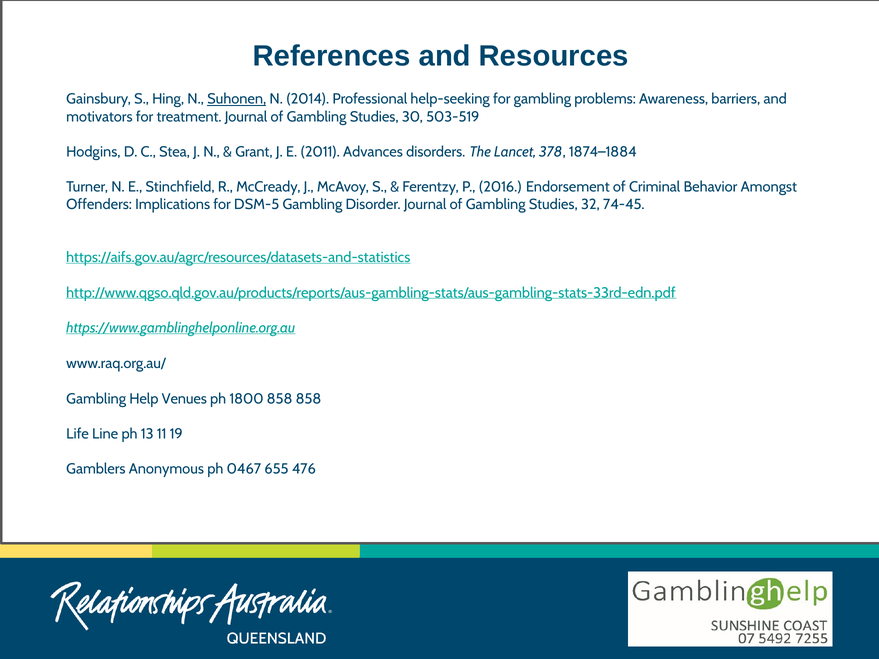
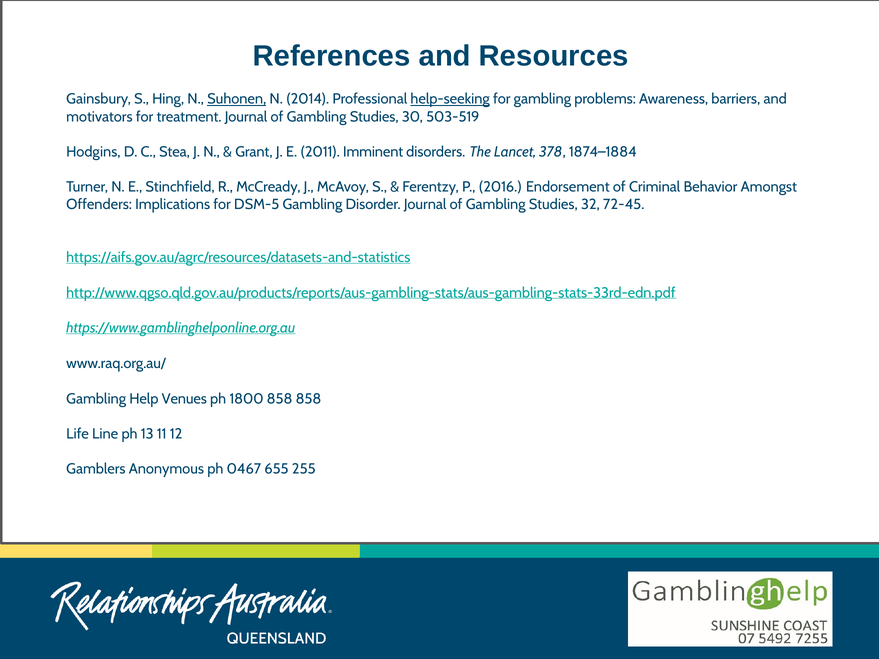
help-seeking underline: none -> present
Advances: Advances -> Imminent
74-45: 74-45 -> 72-45
19: 19 -> 12
476: 476 -> 255
